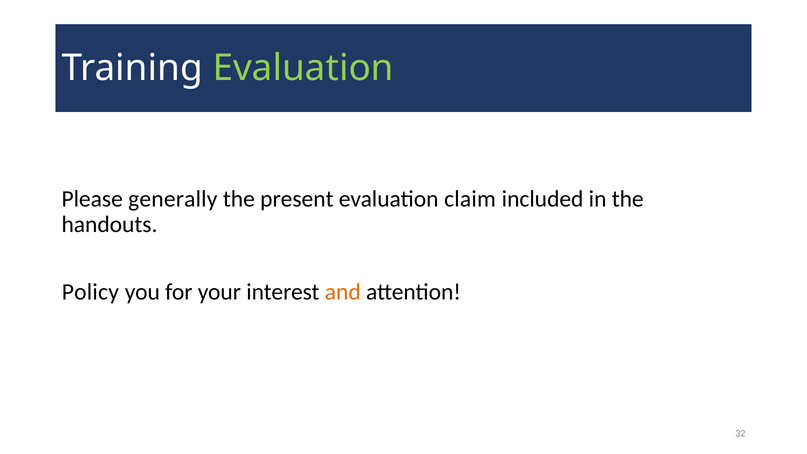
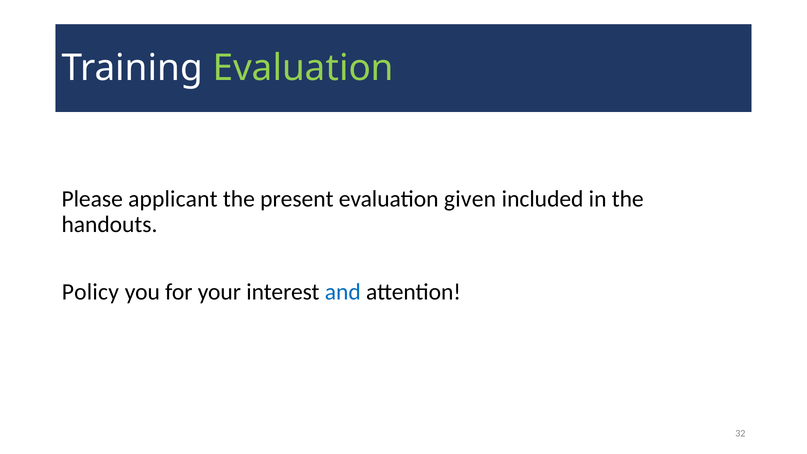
generally: generally -> applicant
claim: claim -> given
and colour: orange -> blue
